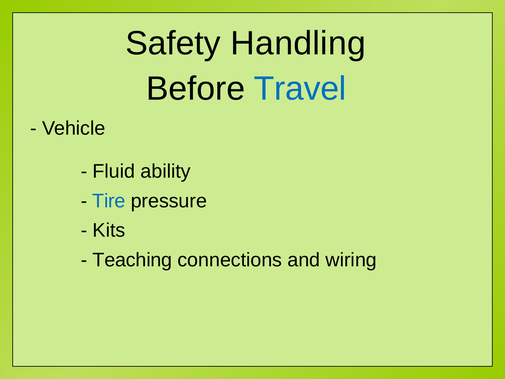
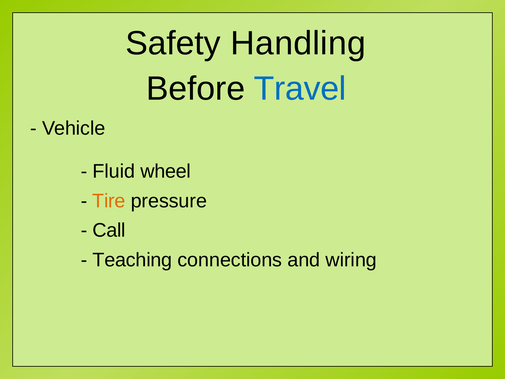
ability: ability -> wheel
Tire colour: blue -> orange
Kits: Kits -> Call
